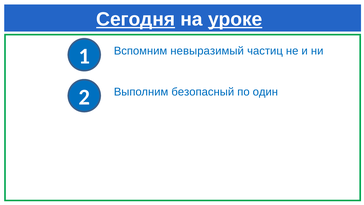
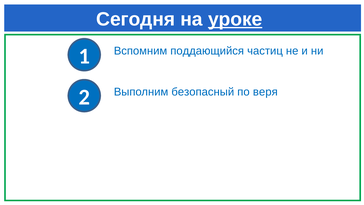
Сегодня underline: present -> none
невыразимый: невыразимый -> поддающийся
один: один -> веря
